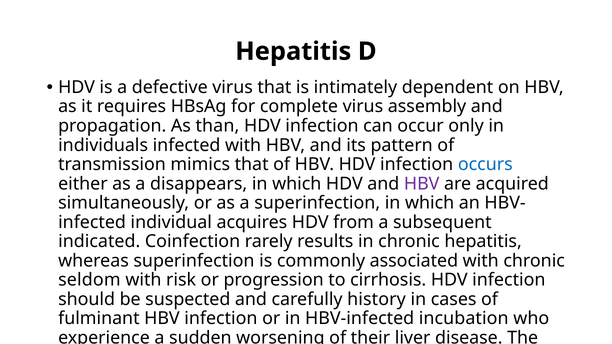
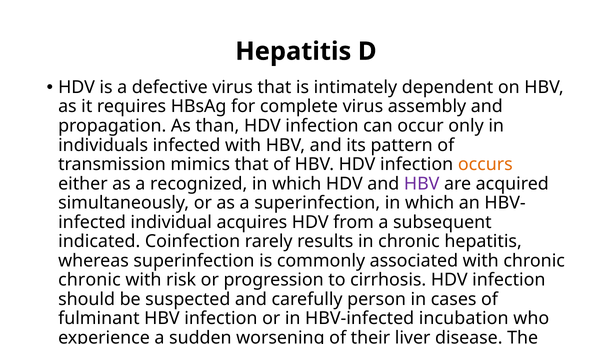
occurs colour: blue -> orange
disappears: disappears -> recognized
seldom at (89, 280): seldom -> chronic
history: history -> person
